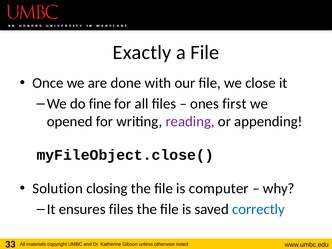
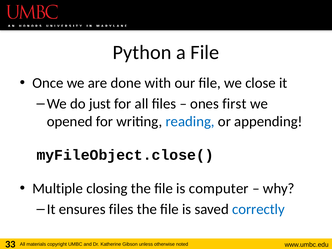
Exactly: Exactly -> Python
fine: fine -> just
reading colour: purple -> blue
Solution: Solution -> Multiple
